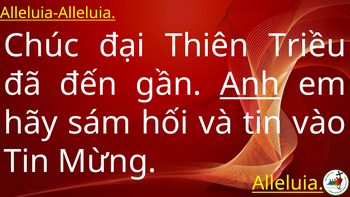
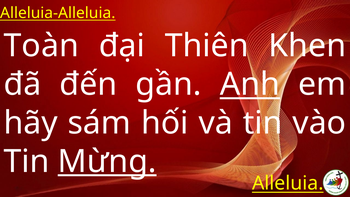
Chúc: Chúc -> Toàn
Triều: Triều -> Khen
Mừng underline: none -> present
